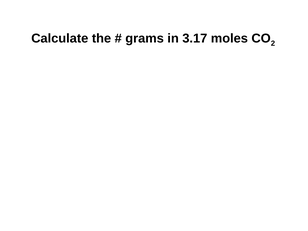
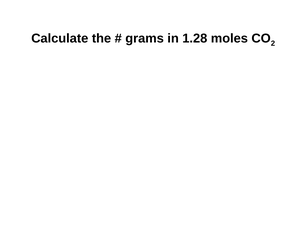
3.17: 3.17 -> 1.28
